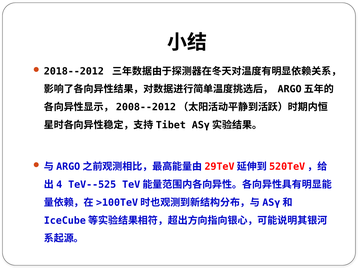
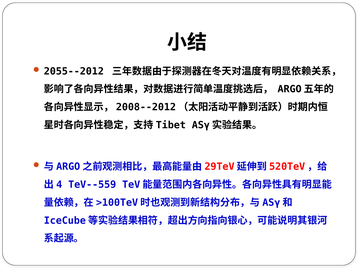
2018--2012: 2018--2012 -> 2055--2012
TeV--525: TeV--525 -> TeV--559
